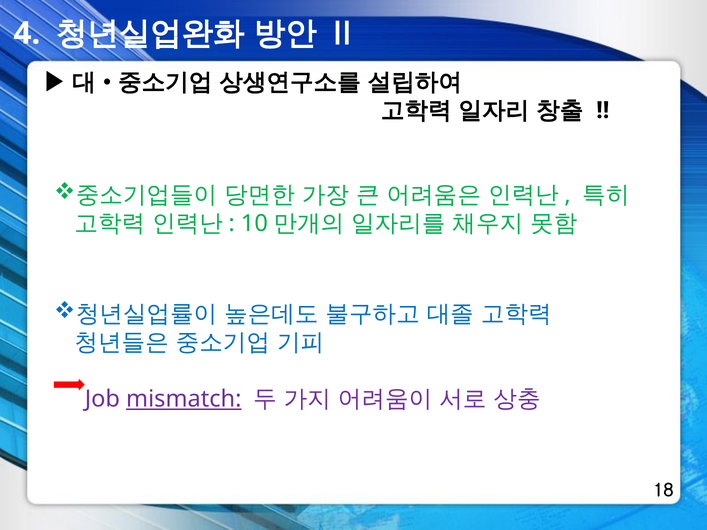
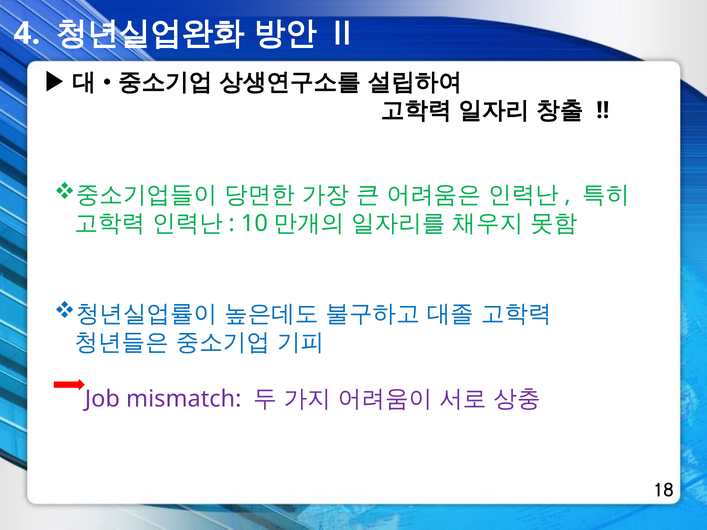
mismatch underline: present -> none
